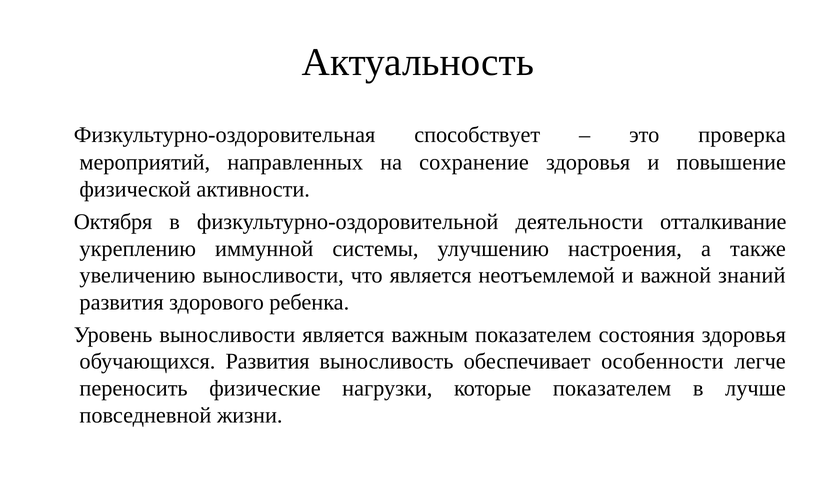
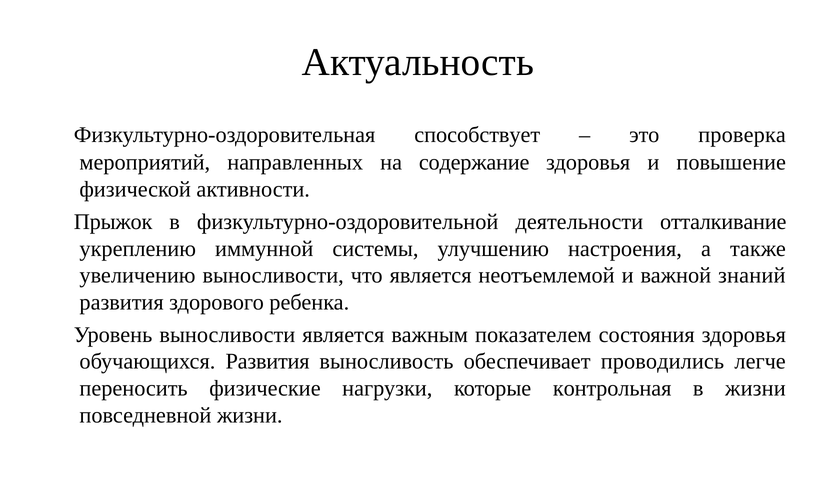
сохранение: сохранение -> содержание
Октября: Октября -> Прыжок
особенности: особенности -> проводились
которые показателем: показателем -> контрольная
в лучше: лучше -> жизни
